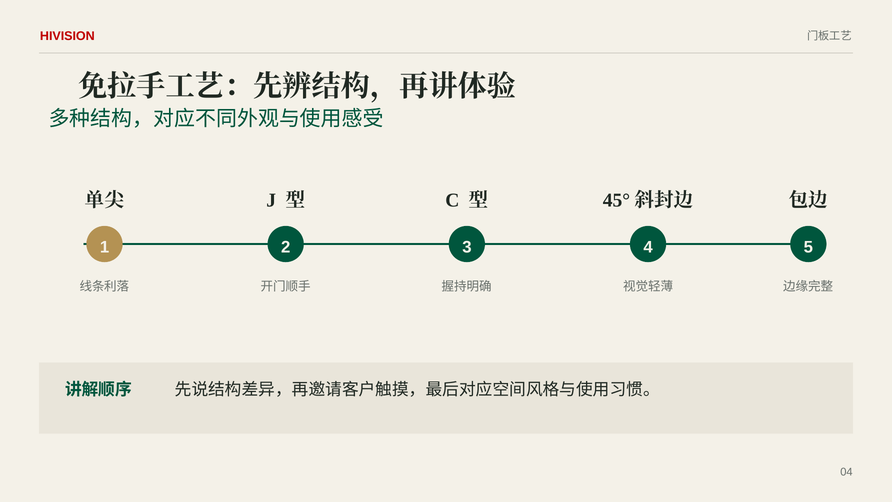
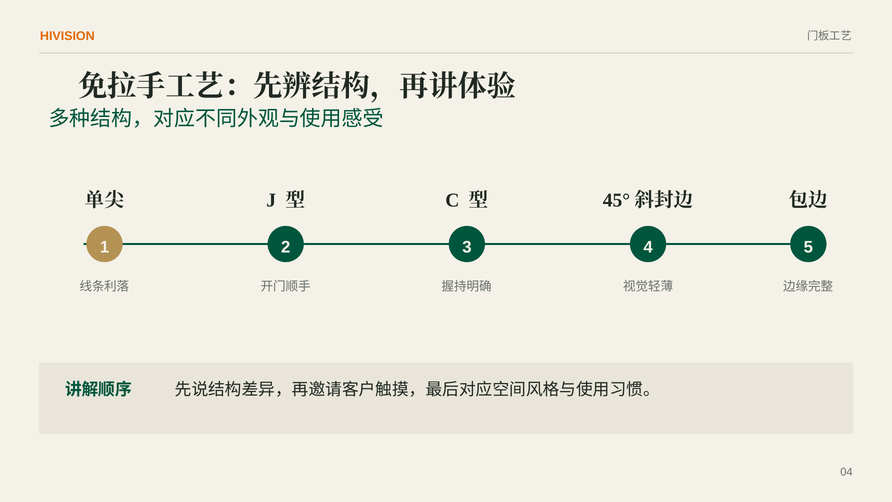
HIVISION colour: red -> orange
